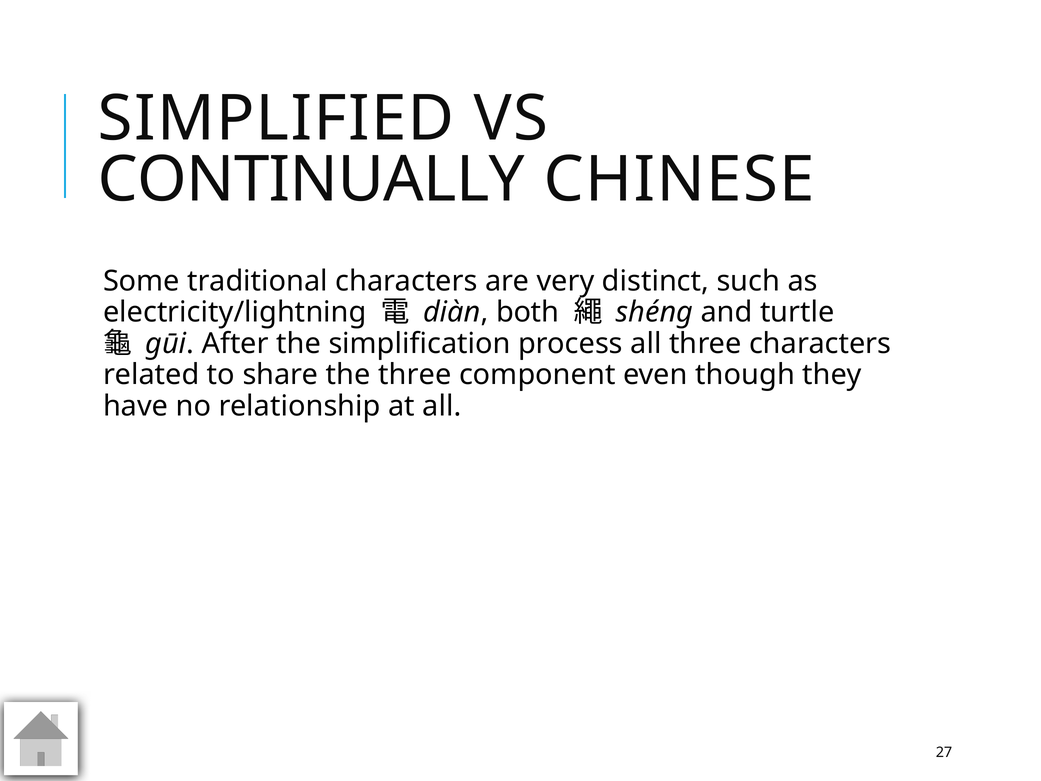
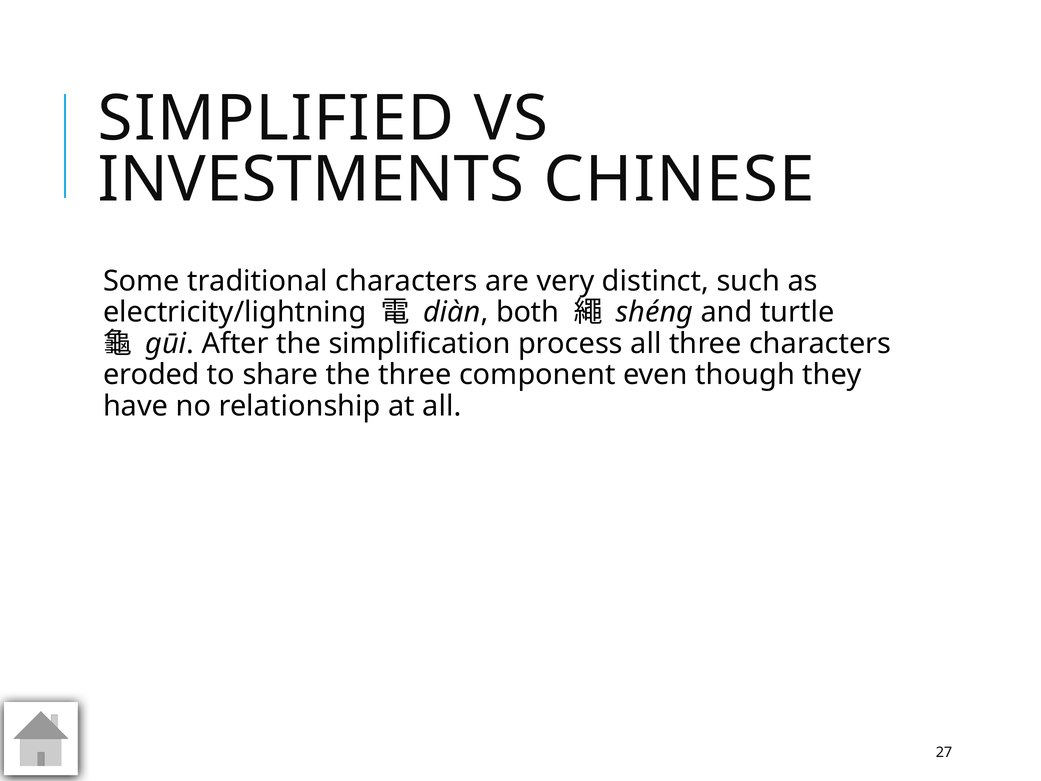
CONTINUALLY: CONTINUALLY -> INVESTMENTS
related: related -> eroded
